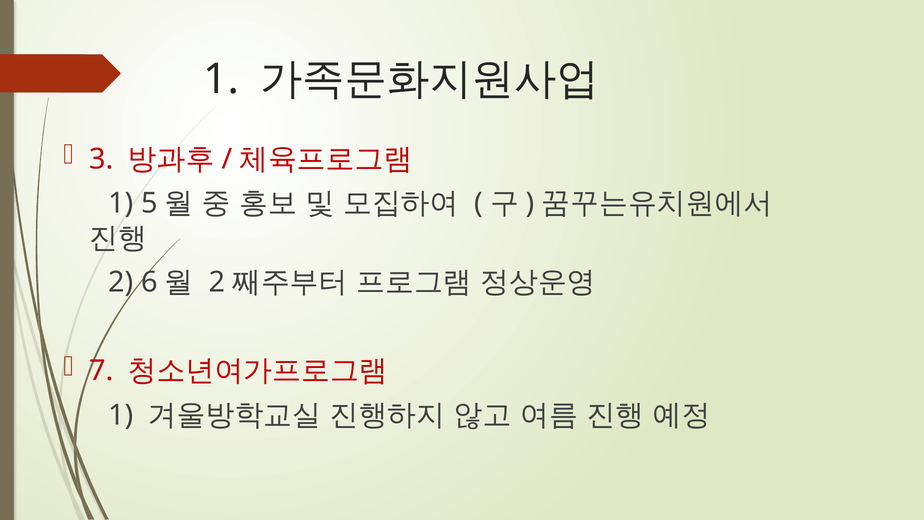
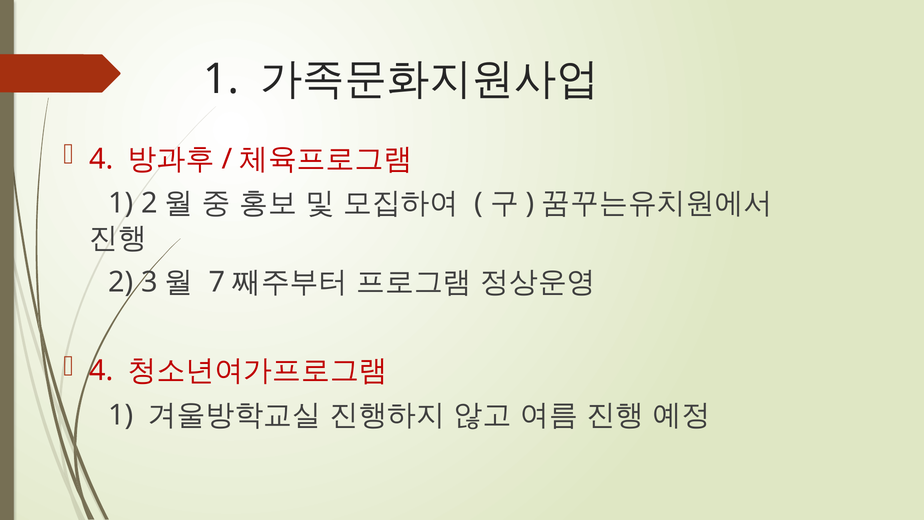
3 at (101, 159): 3 -> 4
1 5: 5 -> 2
6: 6 -> 3
2 at (217, 282): 2 -> 7
7 at (101, 371): 7 -> 4
